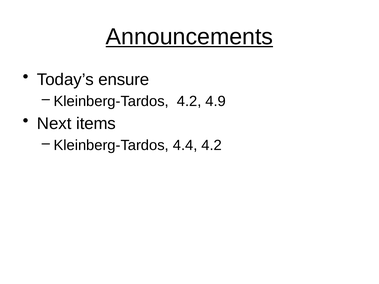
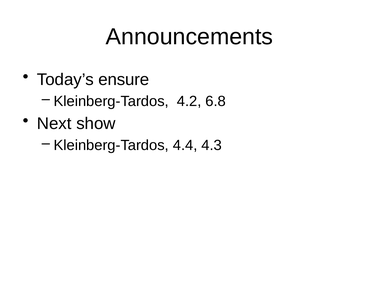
Announcements underline: present -> none
4.9: 4.9 -> 6.8
items: items -> show
4.4 4.2: 4.2 -> 4.3
